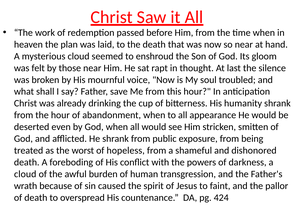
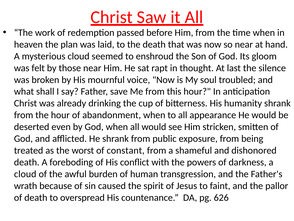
hopeless: hopeless -> constant
424: 424 -> 626
